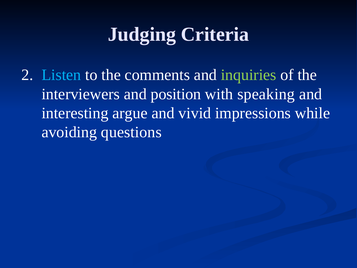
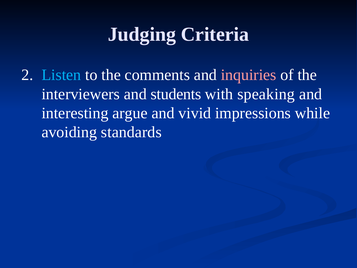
inquiries colour: light green -> pink
position: position -> students
questions: questions -> standards
